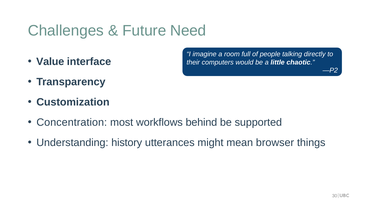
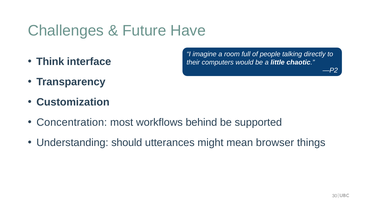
Need: Need -> Have
Value: Value -> Think
history: history -> should
